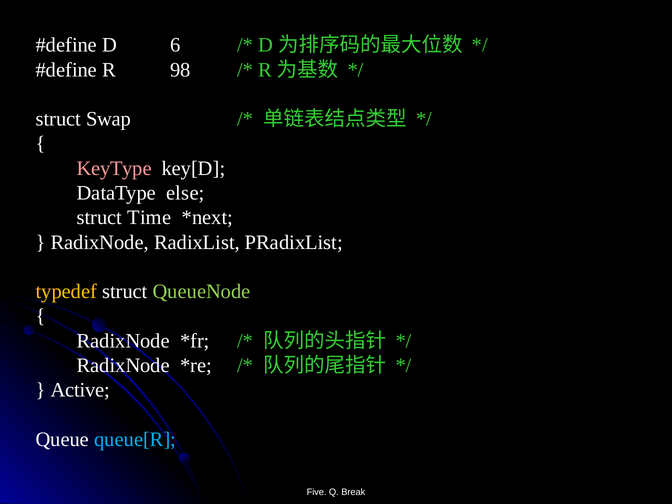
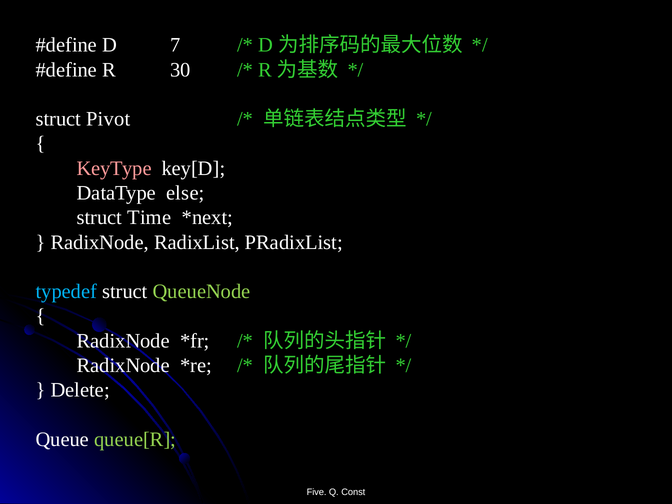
6: 6 -> 7
98: 98 -> 30
Swap: Swap -> Pivot
typedef colour: yellow -> light blue
Active: Active -> Delete
queue[R colour: light blue -> light green
Break: Break -> Const
